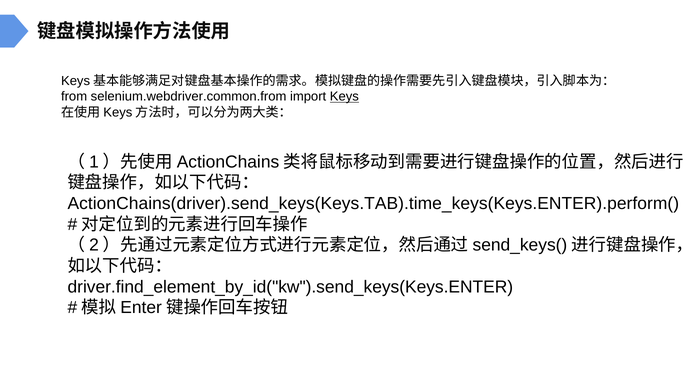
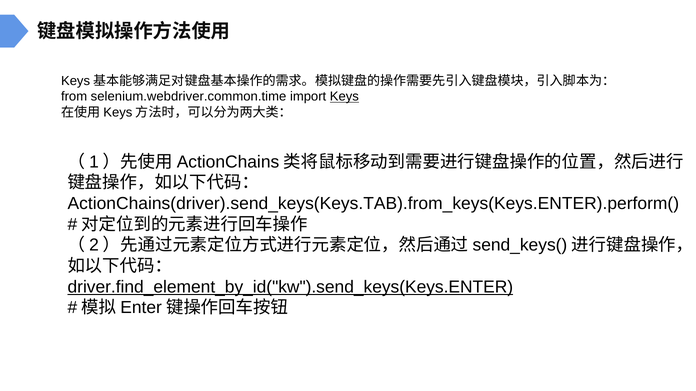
selenium.webdriver.common.from: selenium.webdriver.common.from -> selenium.webdriver.common.time
ActionChains(driver).send_keys(Keys.TAB).time_keys(Keys.ENTER).perform(: ActionChains(driver).send_keys(Keys.TAB).time_keys(Keys.ENTER).perform( -> ActionChains(driver).send_keys(Keys.TAB).from_keys(Keys.ENTER).perform(
driver.find_element_by_id("kw").send_keys(Keys.ENTER underline: none -> present
